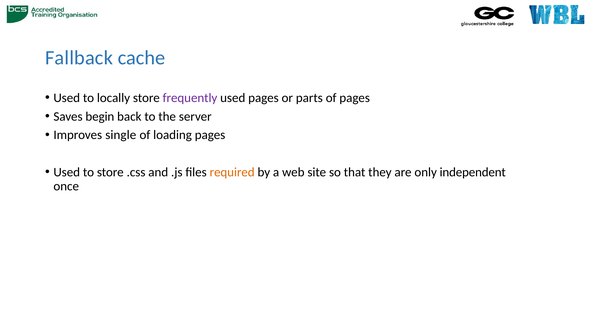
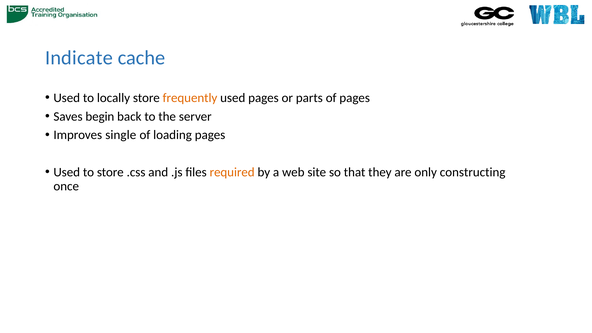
Fallback: Fallback -> Indicate
frequently colour: purple -> orange
independent: independent -> constructing
